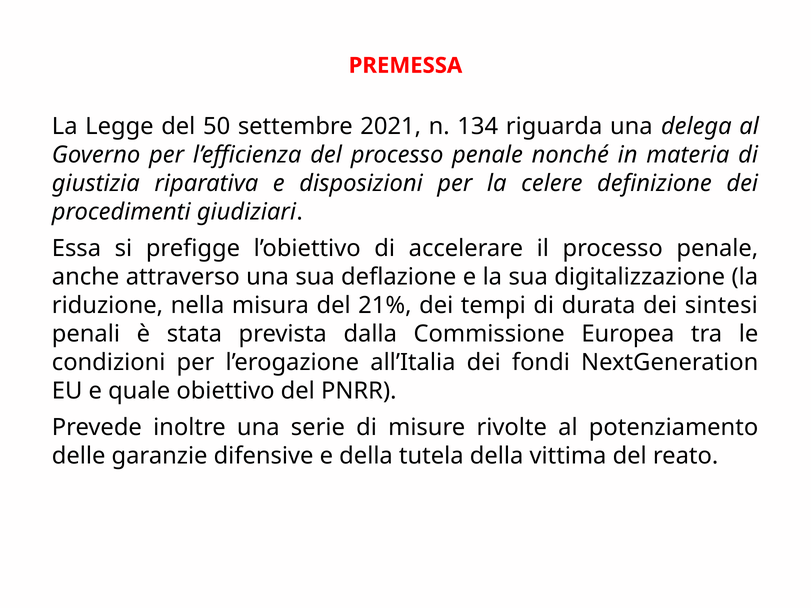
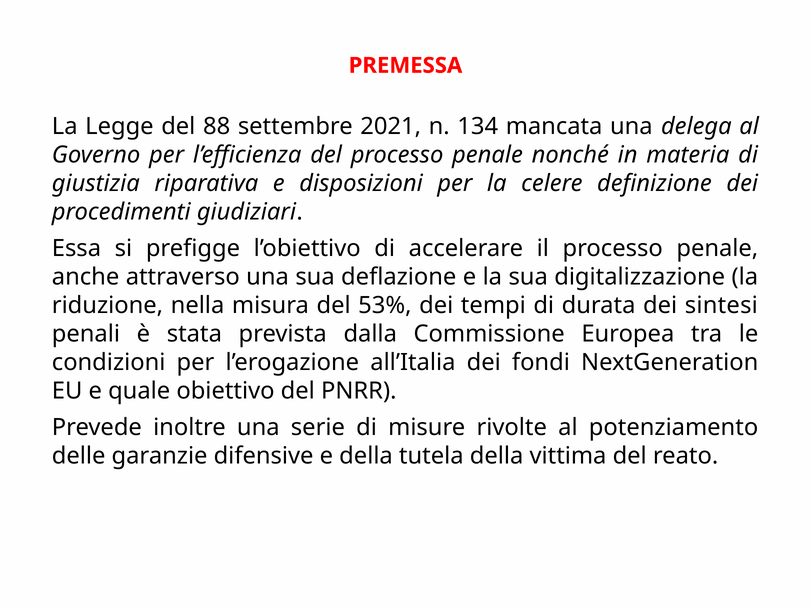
50: 50 -> 88
riguarda: riguarda -> mancata
21%: 21% -> 53%
